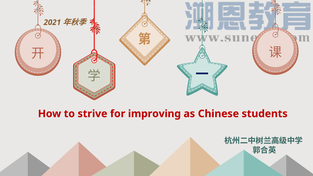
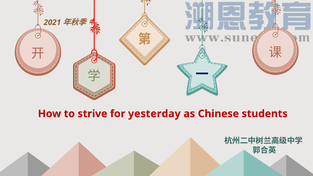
improving: improving -> yesterday
